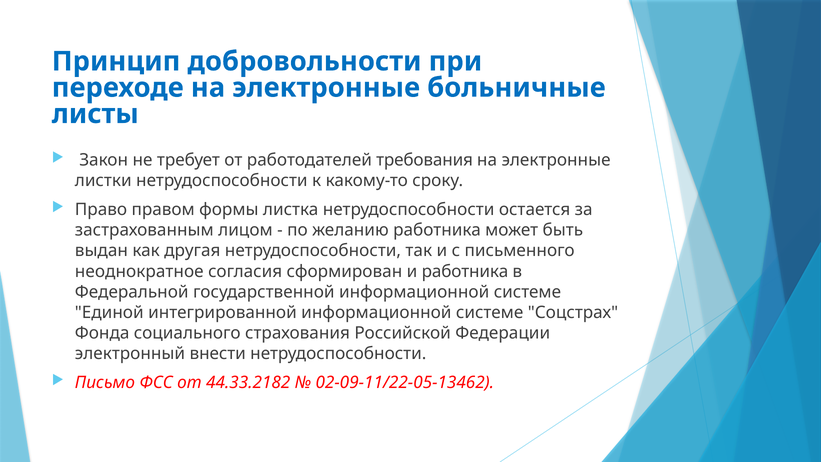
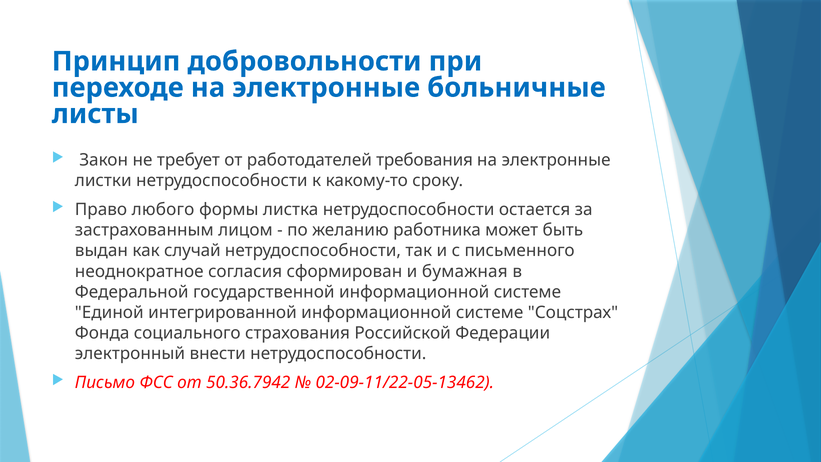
правом: правом -> любого
другая: другая -> случай
и работника: работника -> бумажная
44.33.2182: 44.33.2182 -> 50.36.7942
